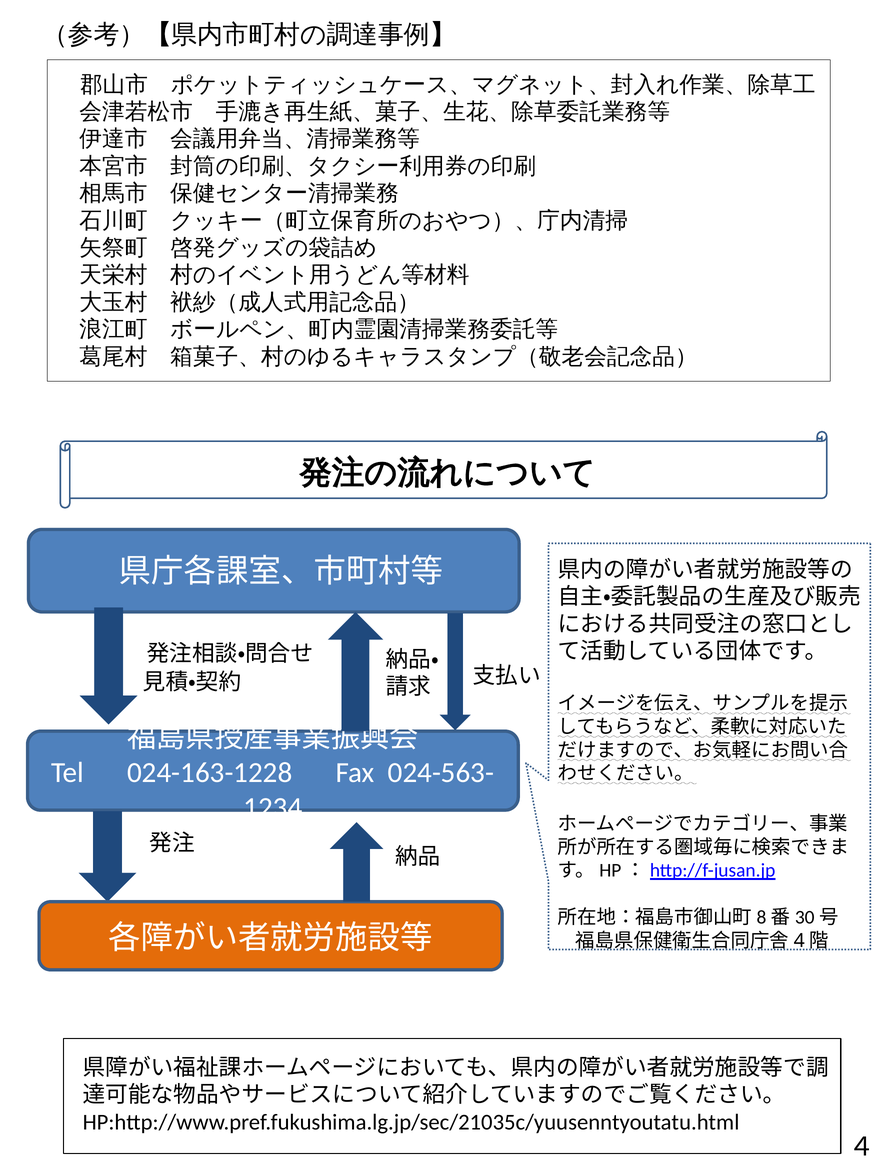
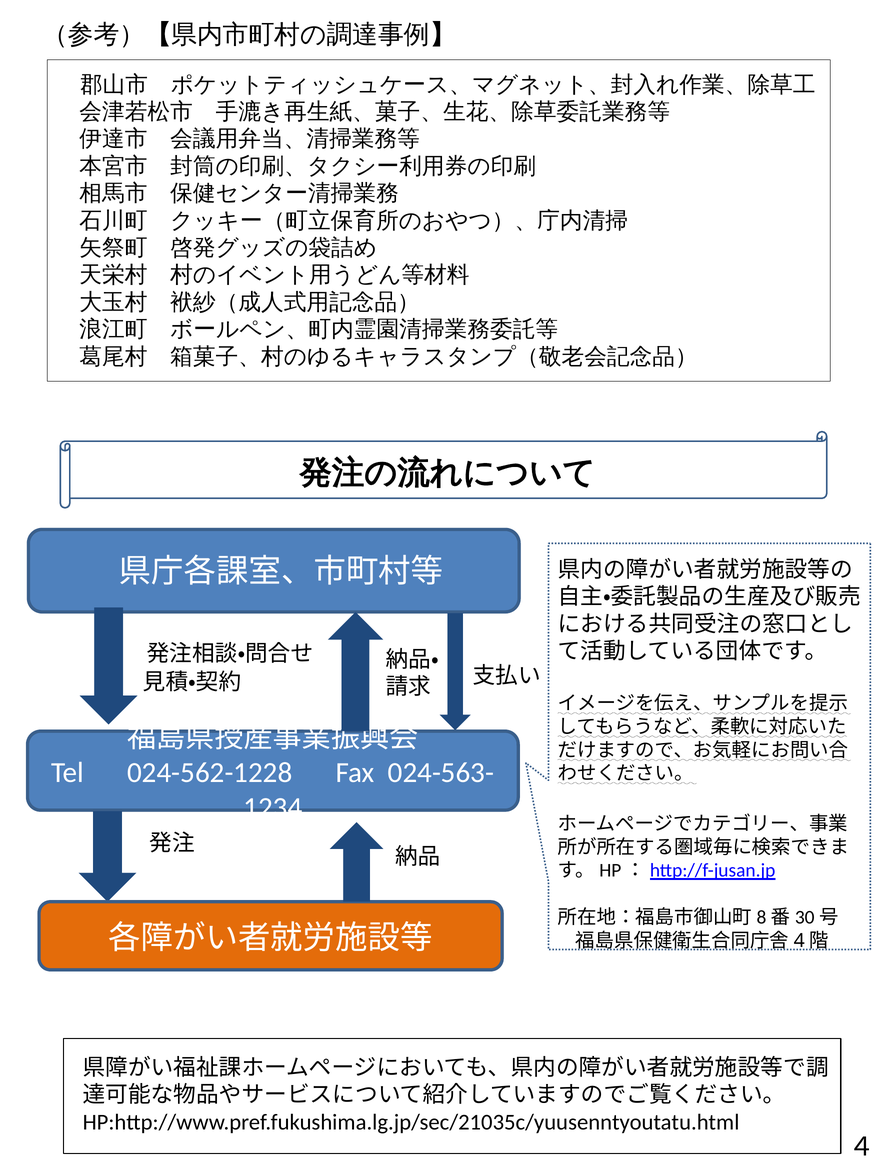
024-163-1228: 024-163-1228 -> 024-562-1228
